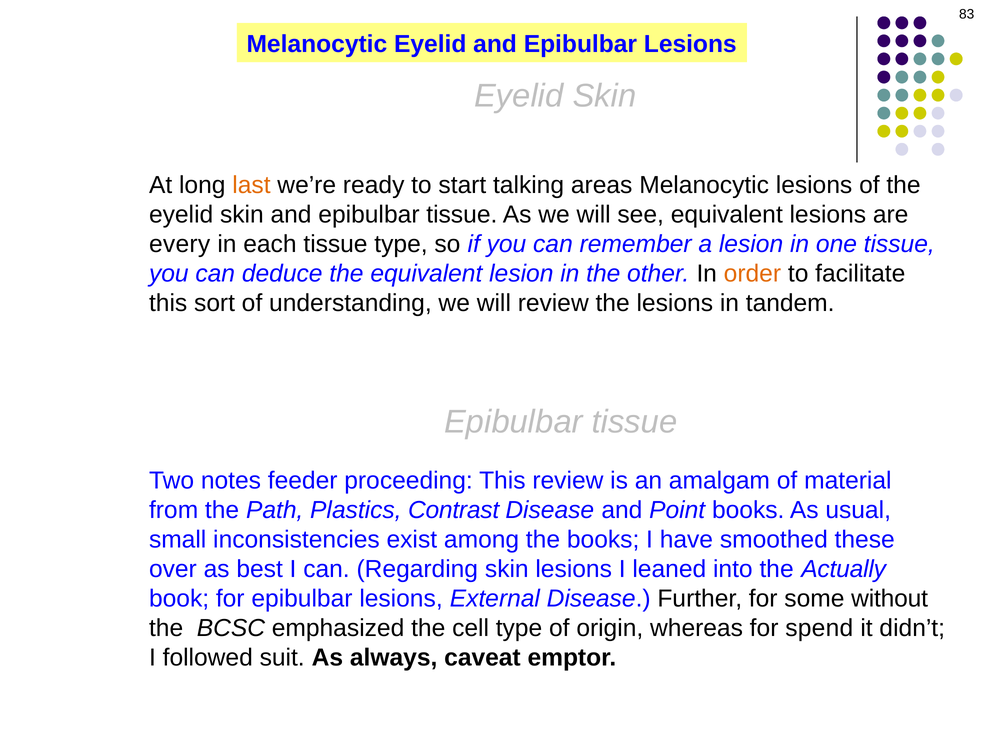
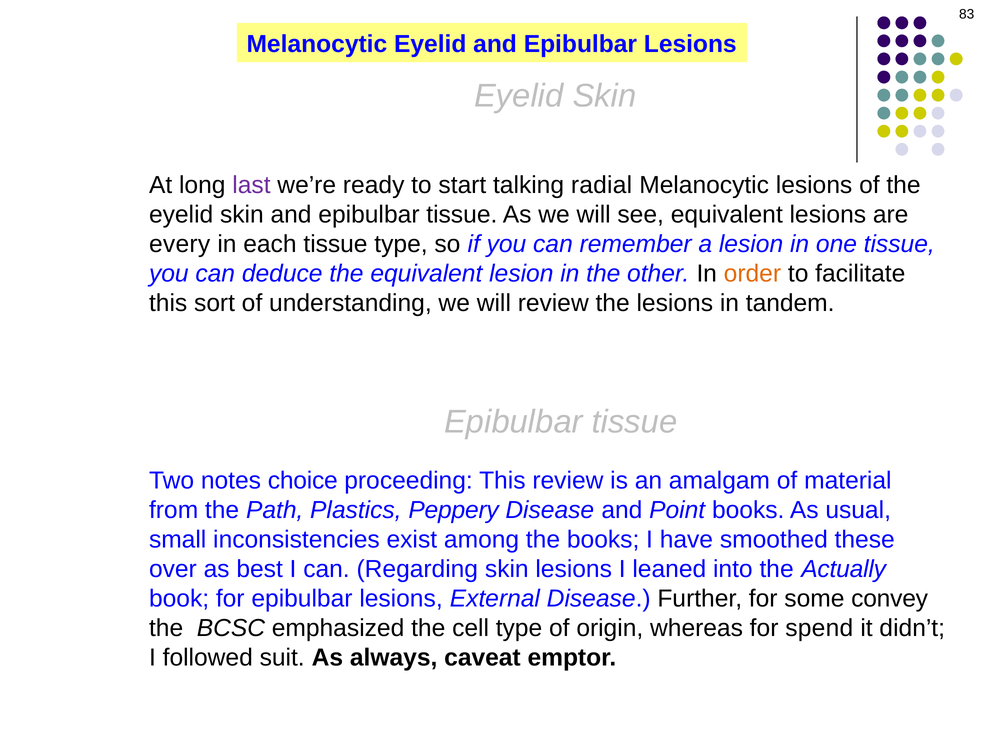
last colour: orange -> purple
areas: areas -> radial
feeder: feeder -> choice
Contrast: Contrast -> Peppery
without: without -> convey
